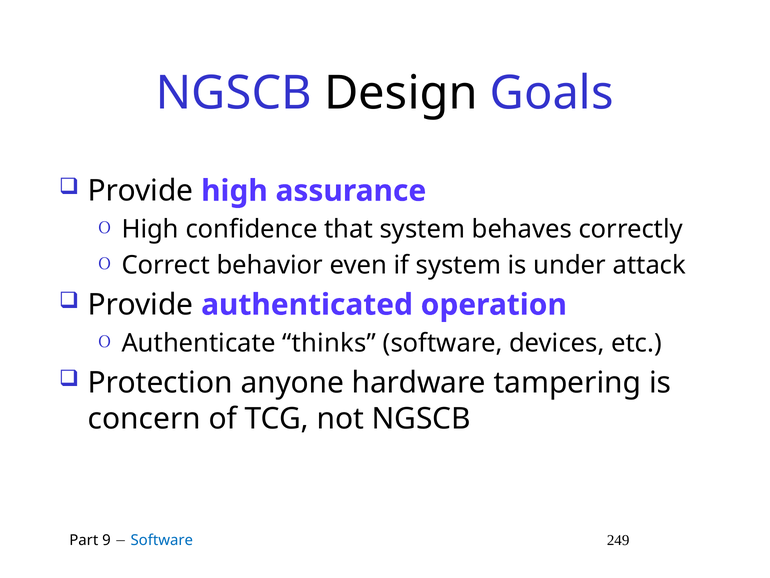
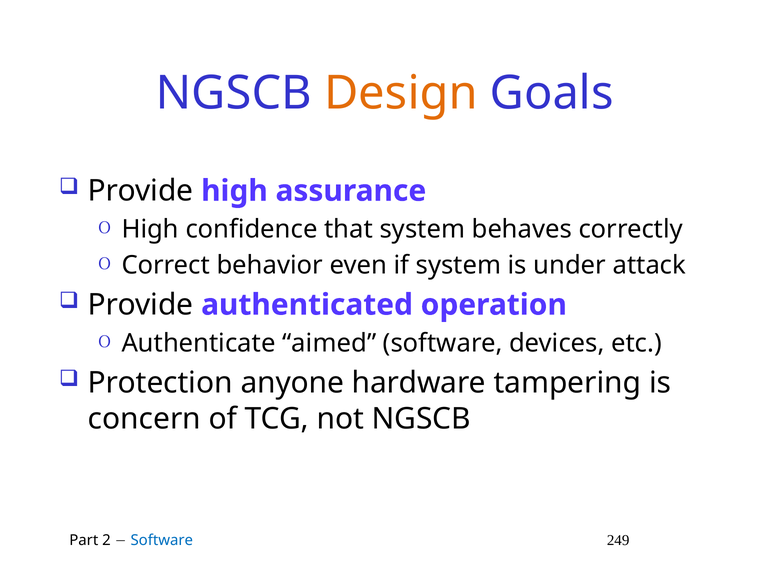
Design colour: black -> orange
thinks: thinks -> aimed
9: 9 -> 2
